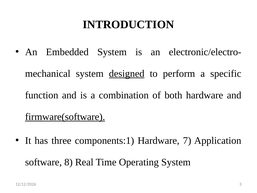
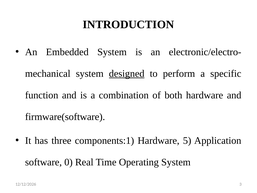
firmware(software underline: present -> none
7: 7 -> 5
8: 8 -> 0
